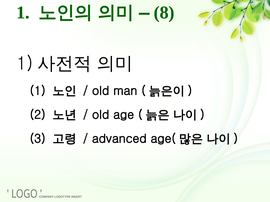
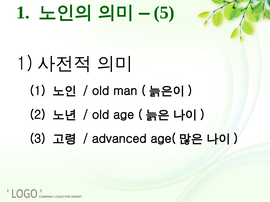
8: 8 -> 5
